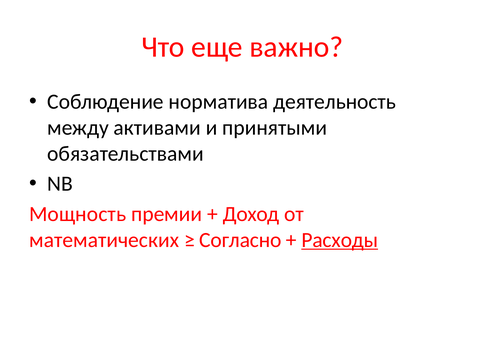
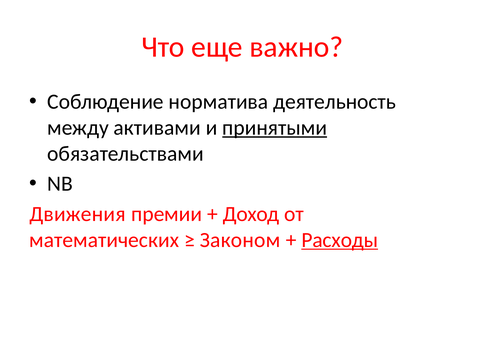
принятыми underline: none -> present
Мощность: Мощность -> Движения
Согласно: Согласно -> Законом
